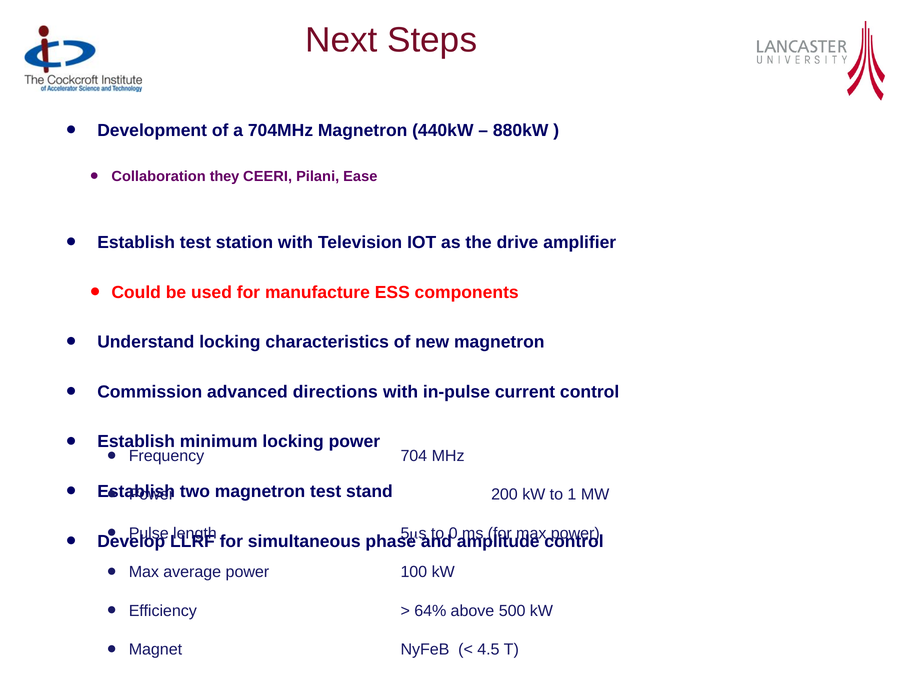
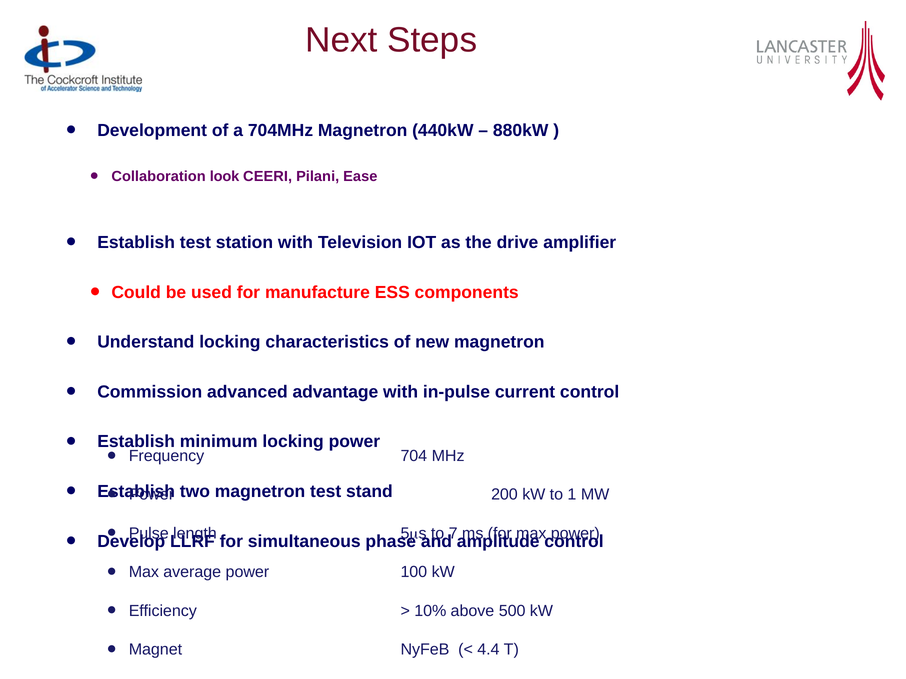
they: they -> look
directions: directions -> advantage
0: 0 -> 7
64%: 64% -> 10%
4.5: 4.5 -> 4.4
